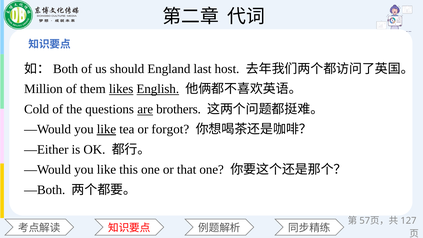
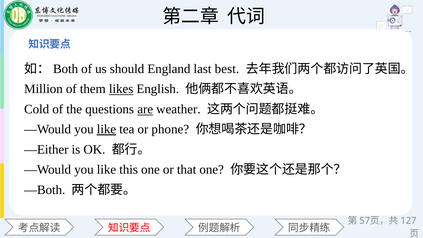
host: host -> best
English underline: present -> none
brothers: brothers -> weather
forgot: forgot -> phone
